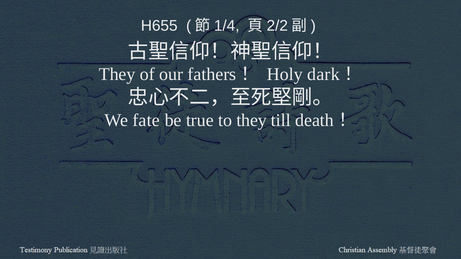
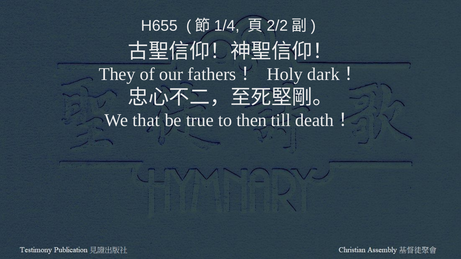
fate: fate -> that
to they: they -> then
